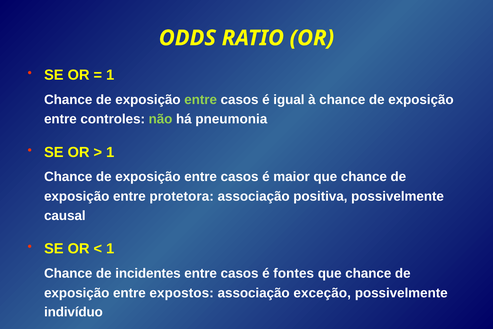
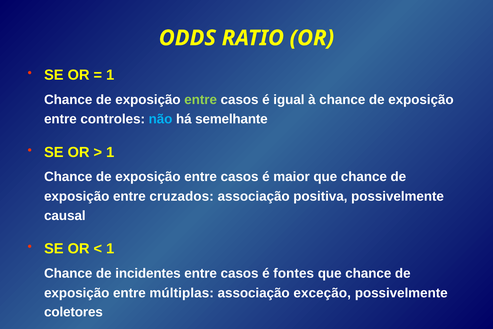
não colour: light green -> light blue
pneumonia: pneumonia -> semelhante
protetora: protetora -> cruzados
expostos: expostos -> múltiplas
indivíduo: indivíduo -> coletores
